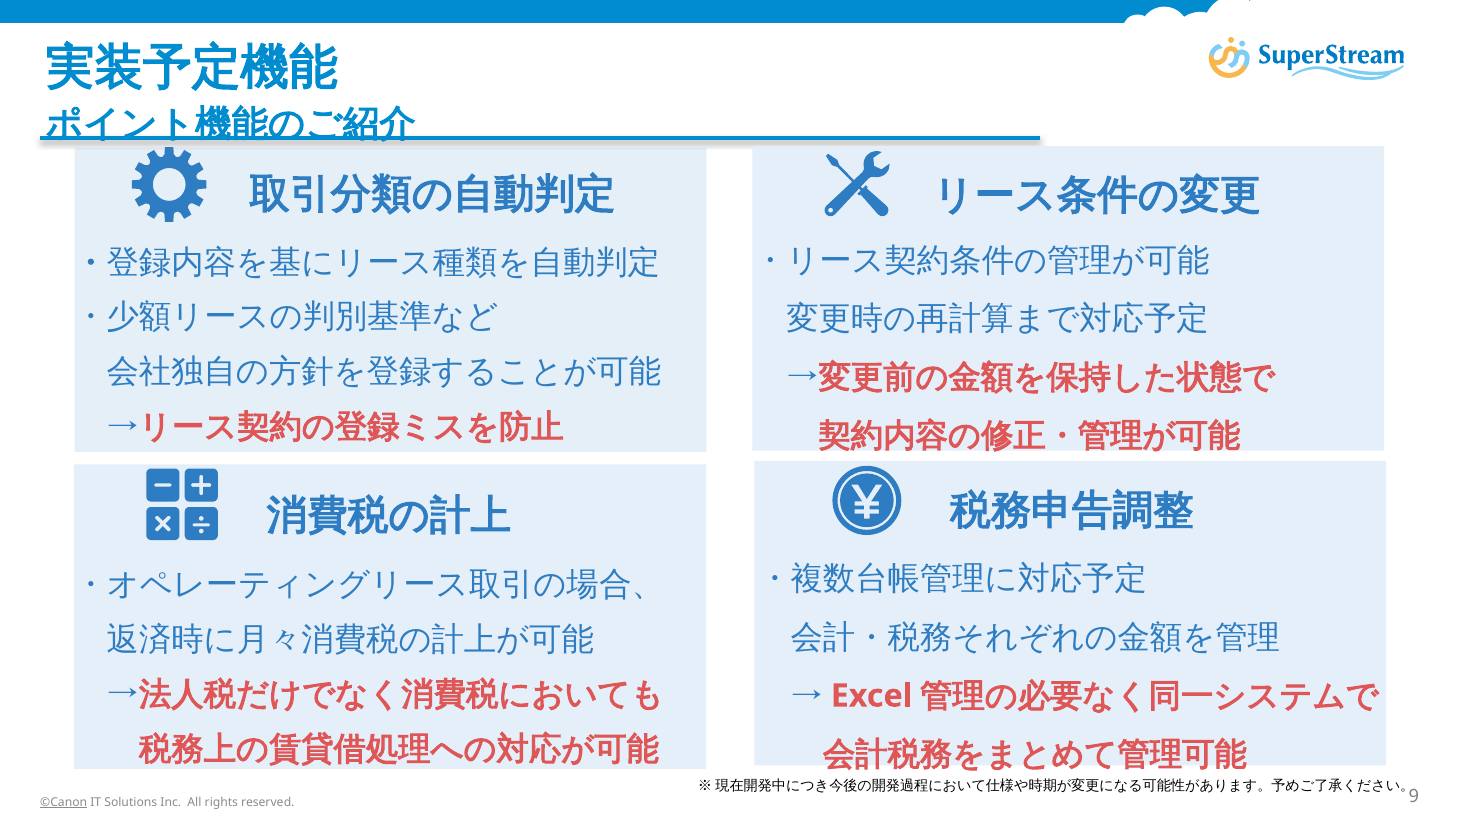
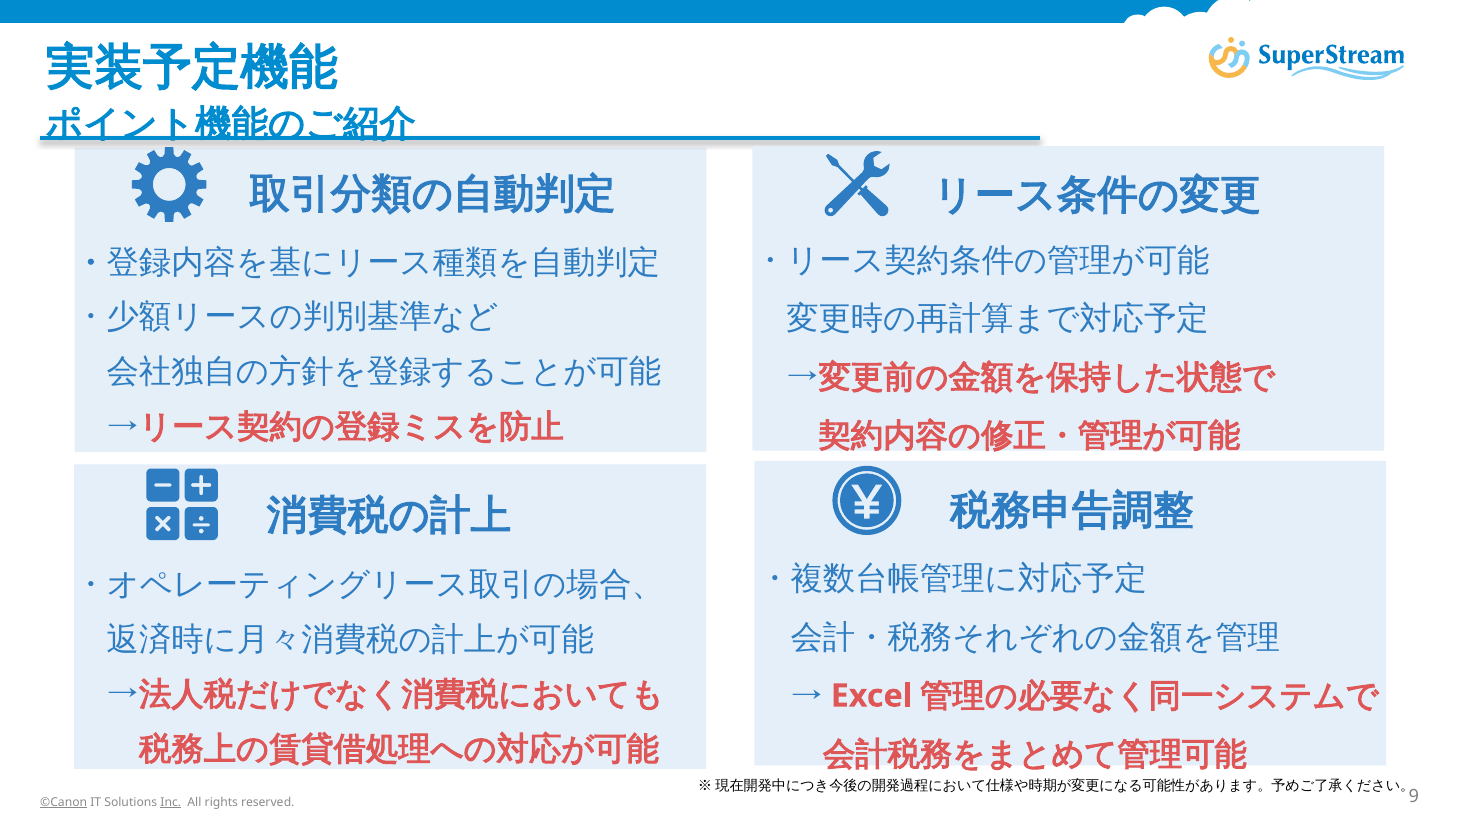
Inc underline: none -> present
